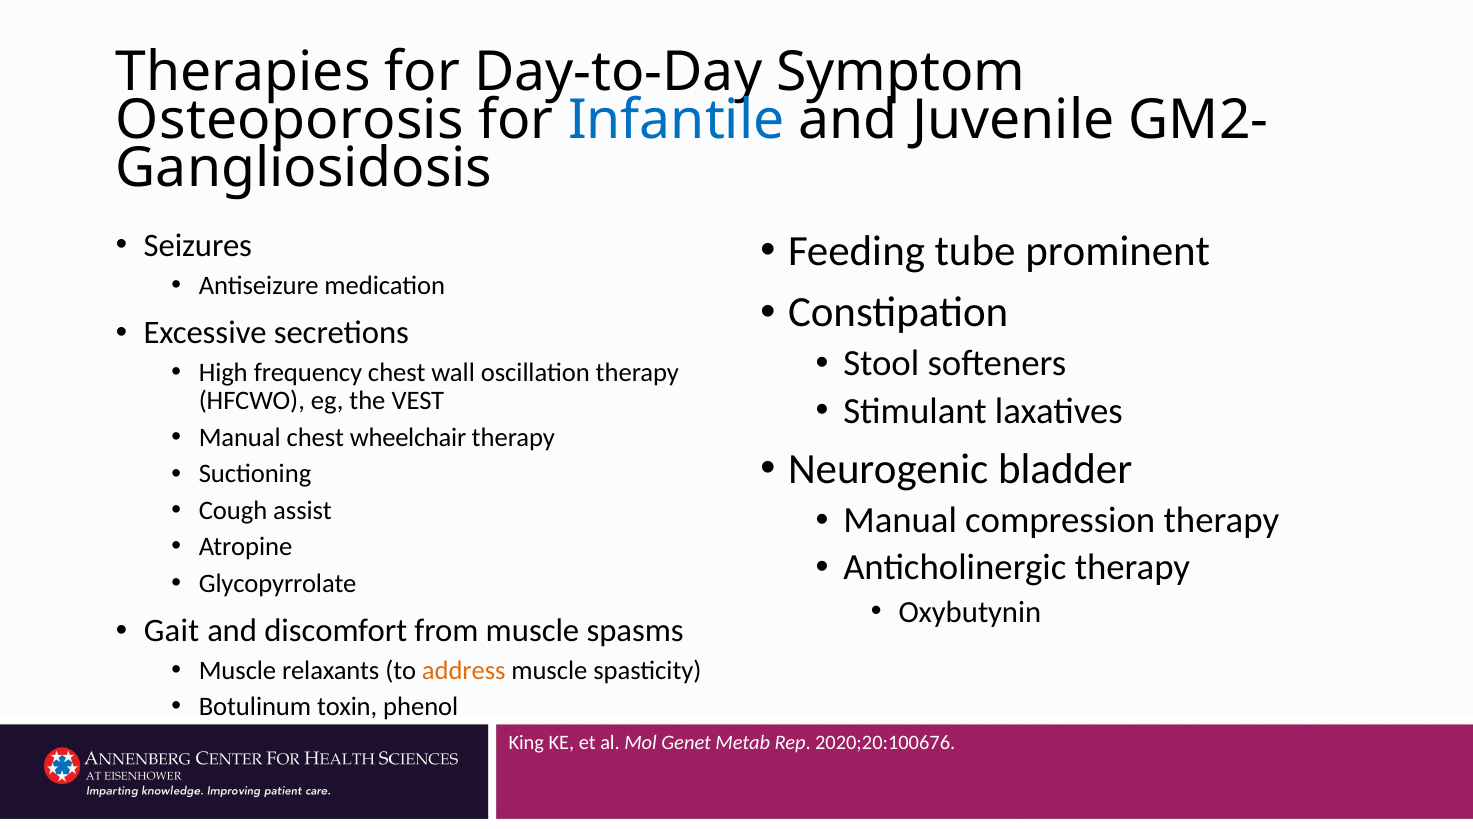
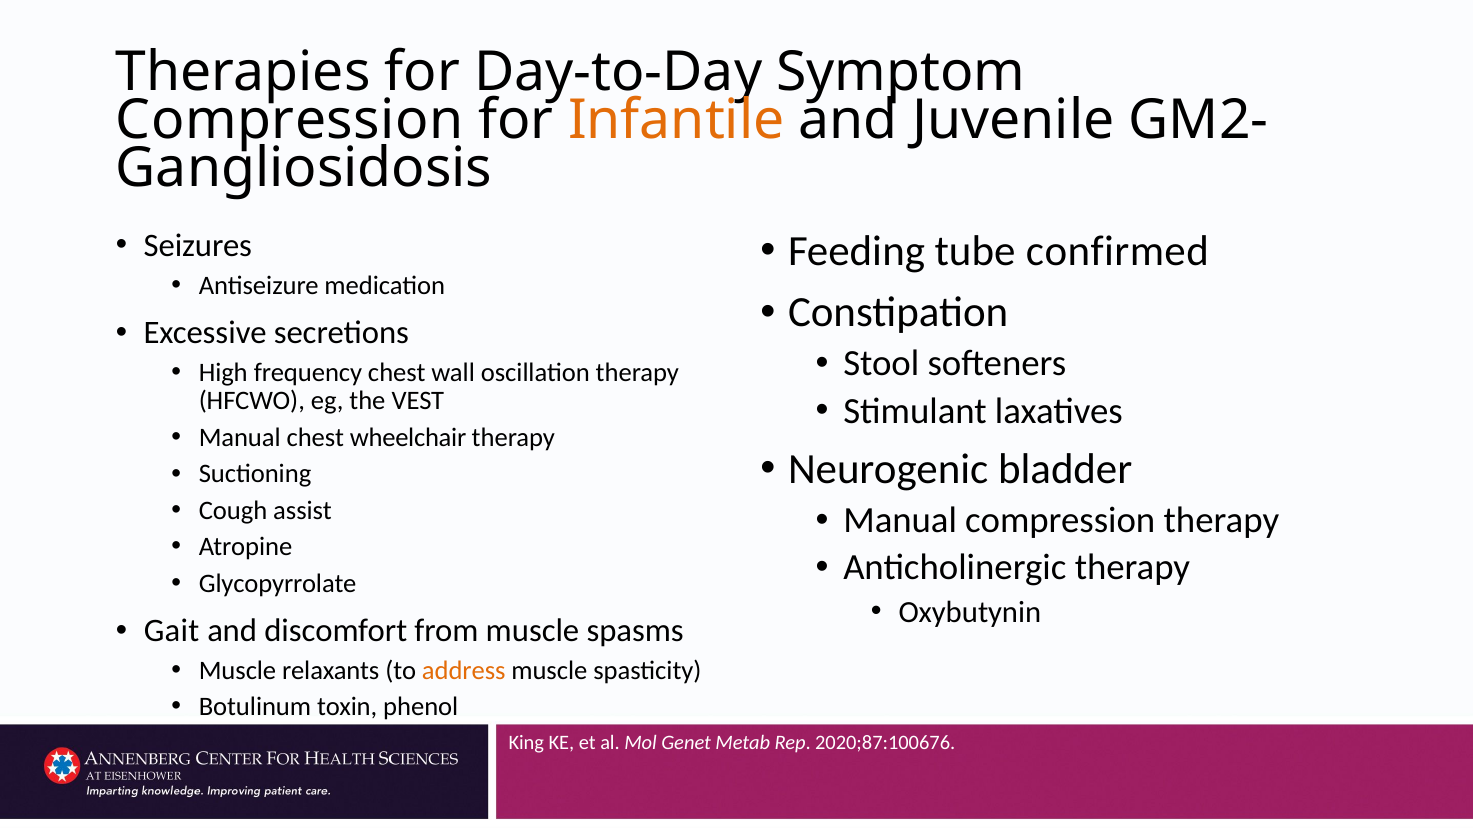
Osteoporosis at (290, 120): Osteoporosis -> Compression
Infantile colour: blue -> orange
prominent: prominent -> confirmed
2020;20:100676: 2020;20:100676 -> 2020;87:100676
